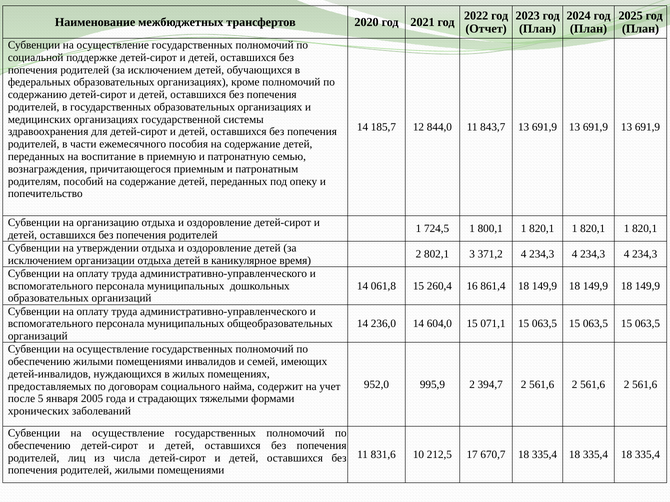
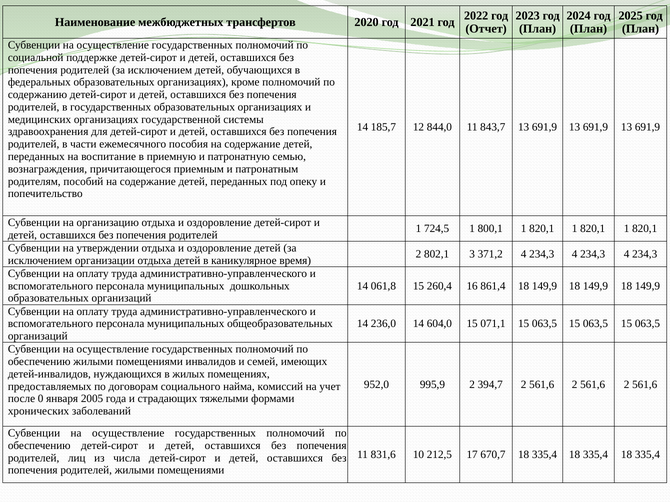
содержит: содержит -> комиссий
5: 5 -> 0
